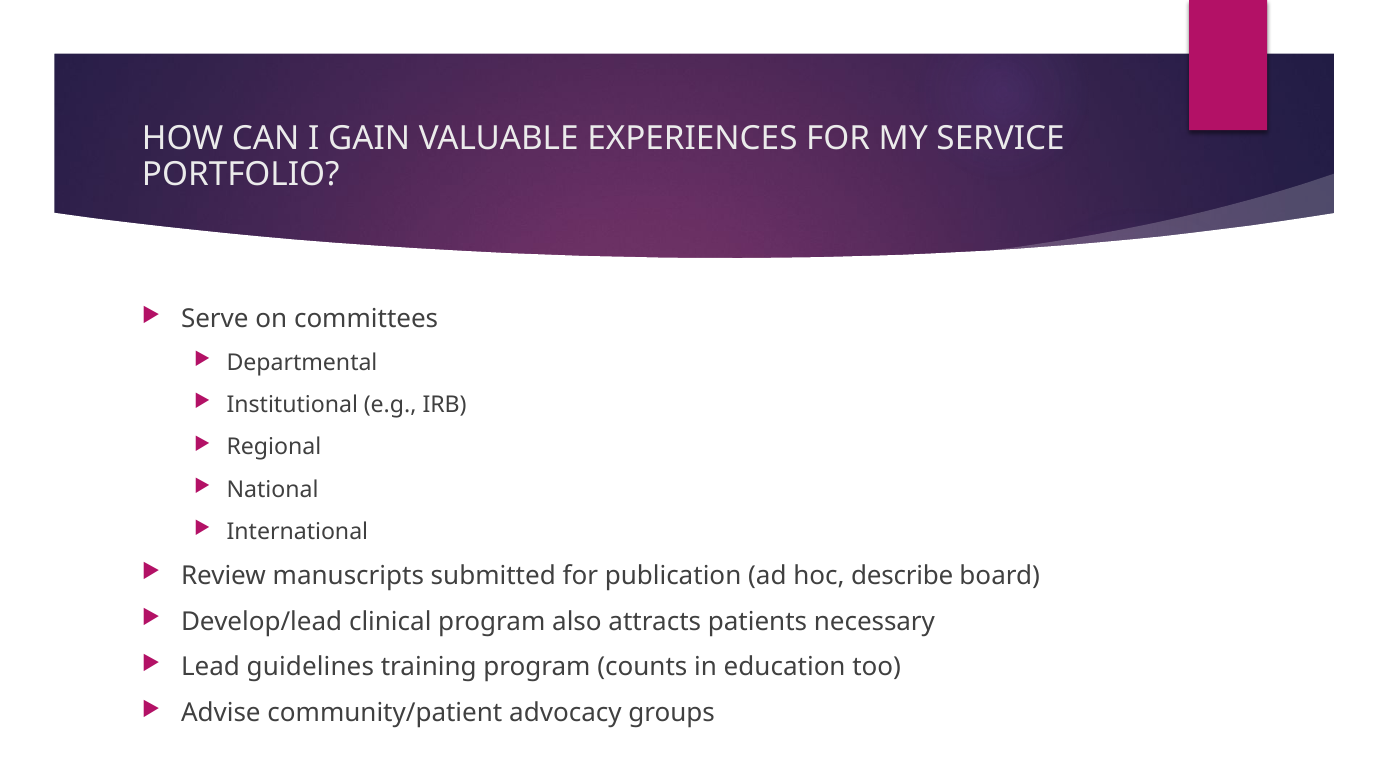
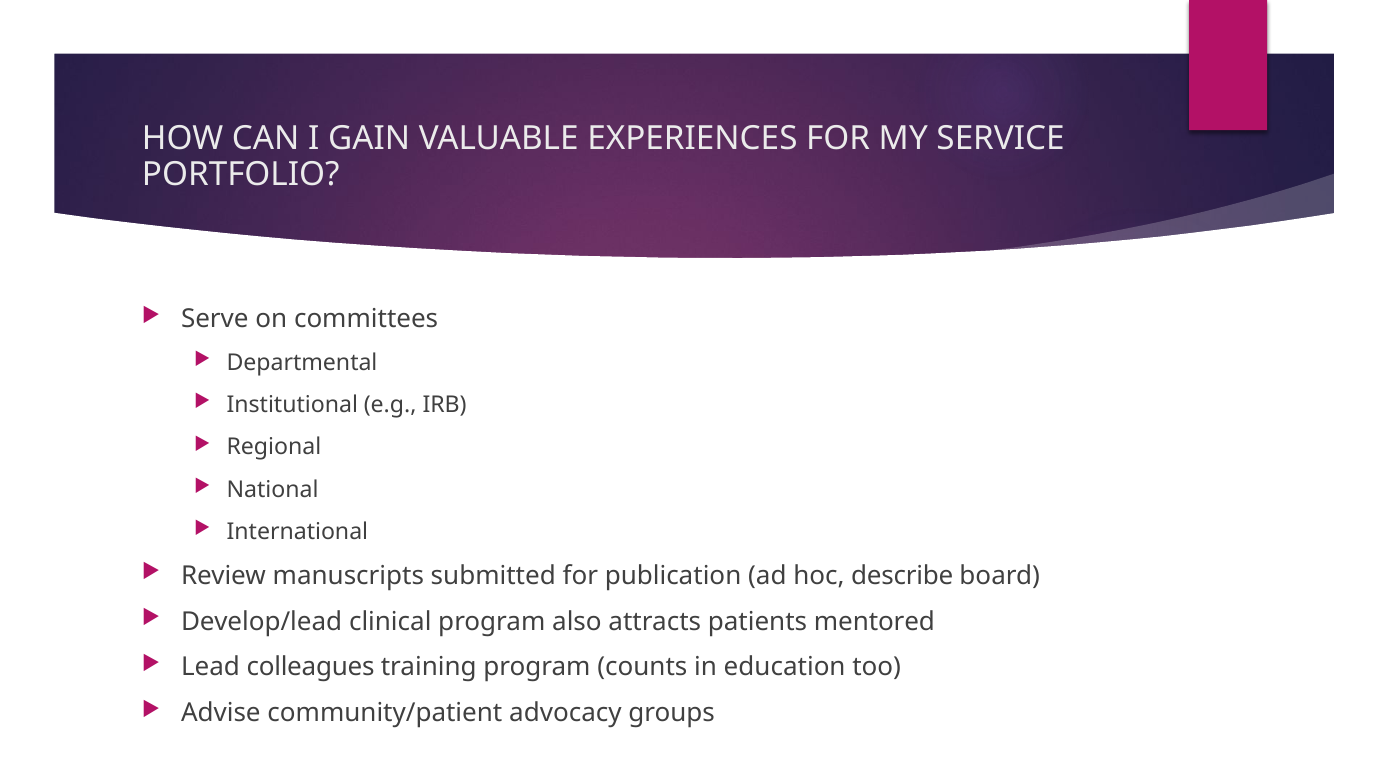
necessary: necessary -> mentored
guidelines: guidelines -> colleagues
